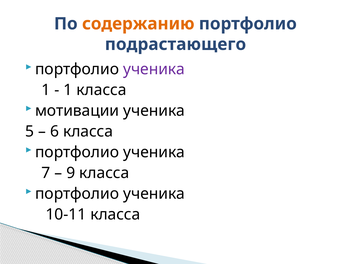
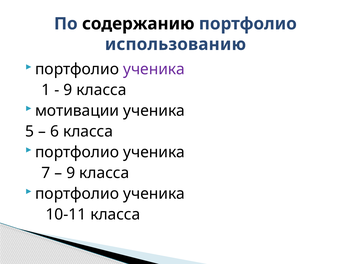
содержанию colour: orange -> black
подрастающего: подрастающего -> использованию
1 at (68, 90): 1 -> 9
